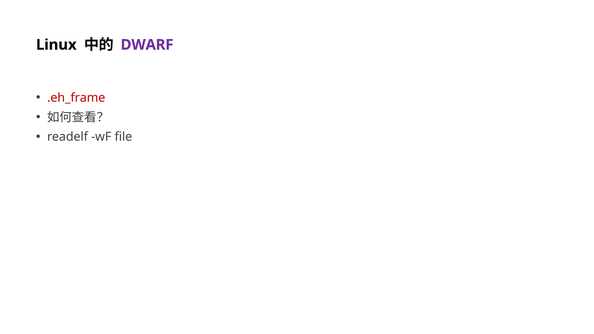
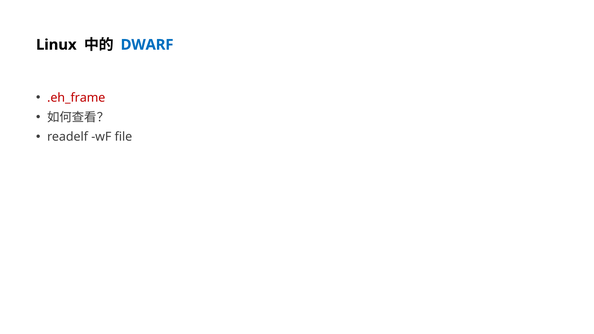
DWARF colour: purple -> blue
